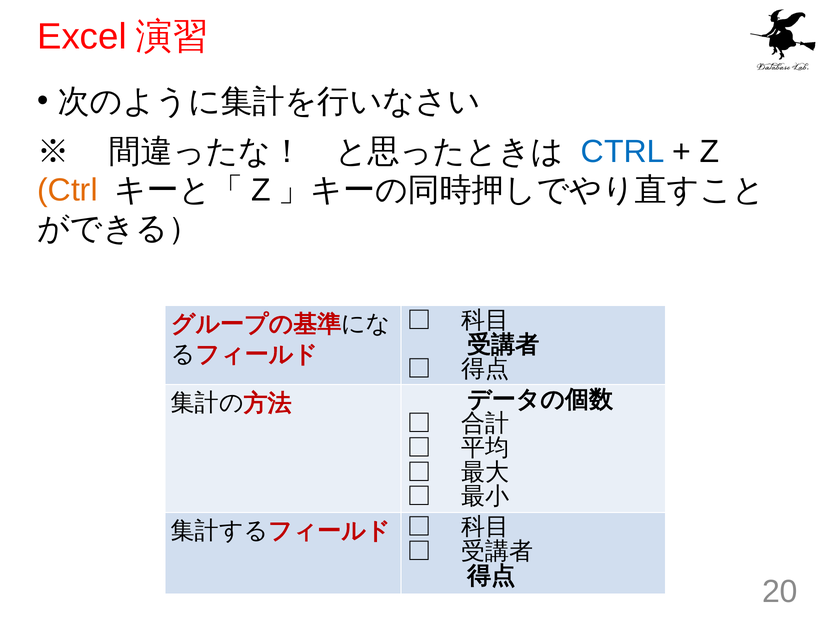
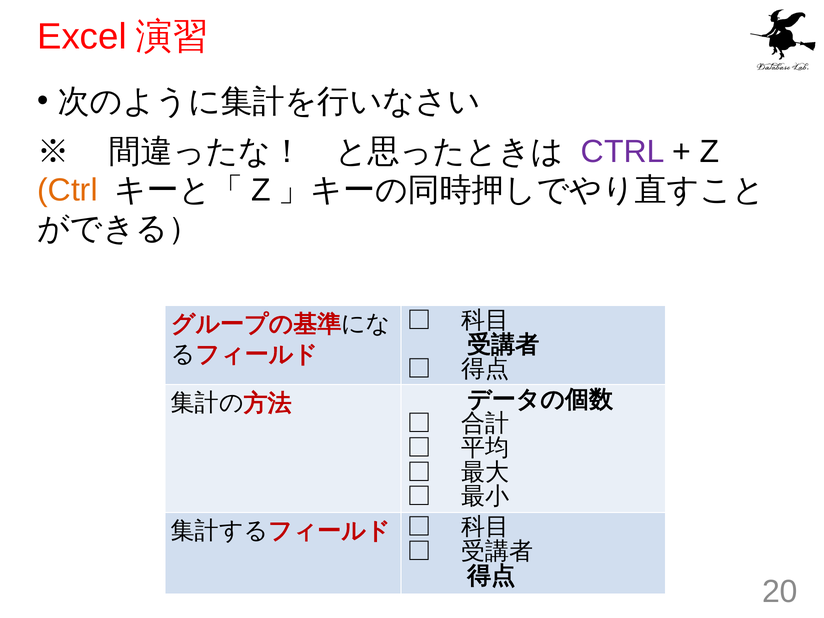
CTRL at (623, 152) colour: blue -> purple
